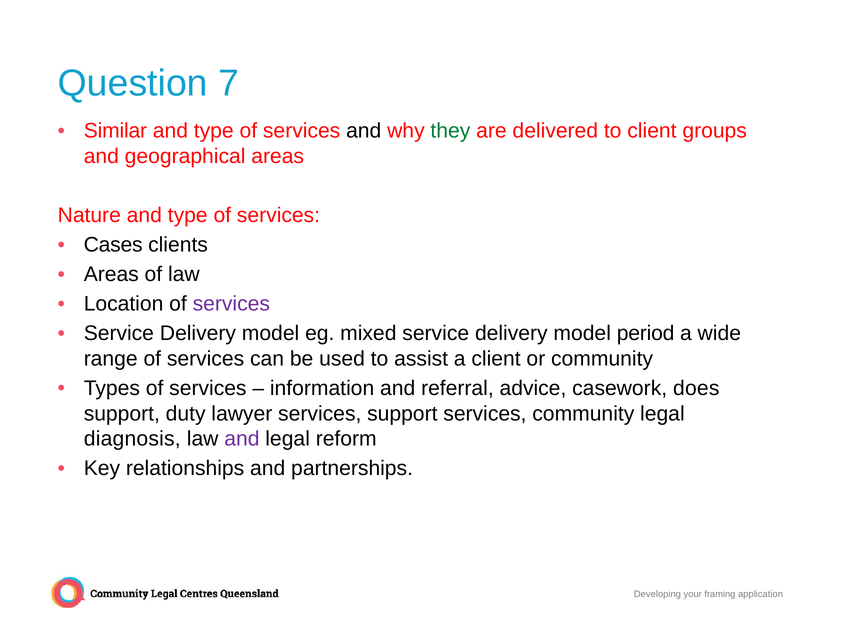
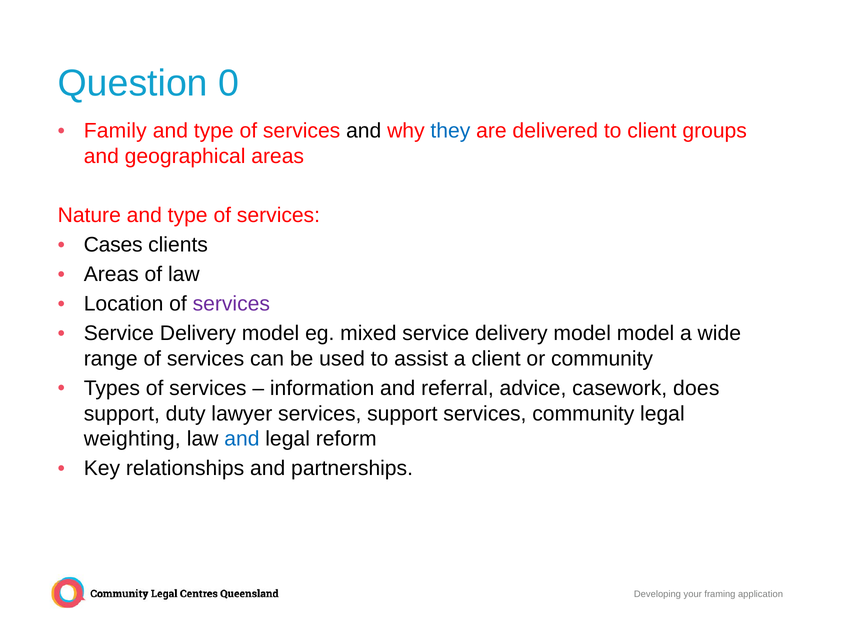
7: 7 -> 0
Similar: Similar -> Family
they colour: green -> blue
model period: period -> model
diagnosis: diagnosis -> weighting
and at (242, 439) colour: purple -> blue
